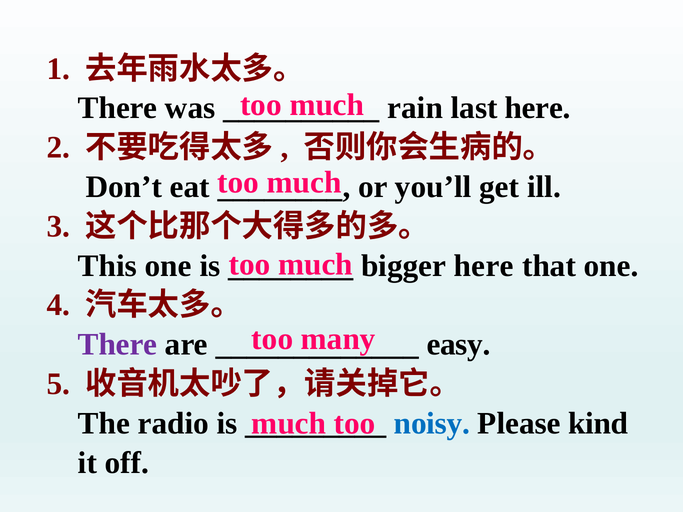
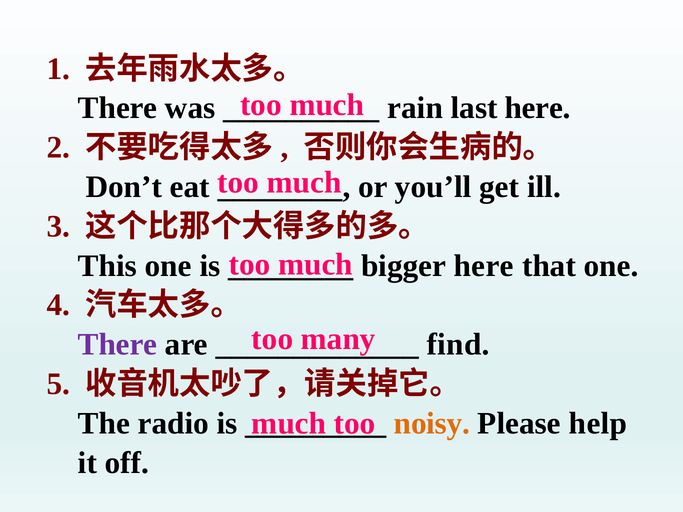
easy: easy -> find
noisy colour: blue -> orange
kind: kind -> help
